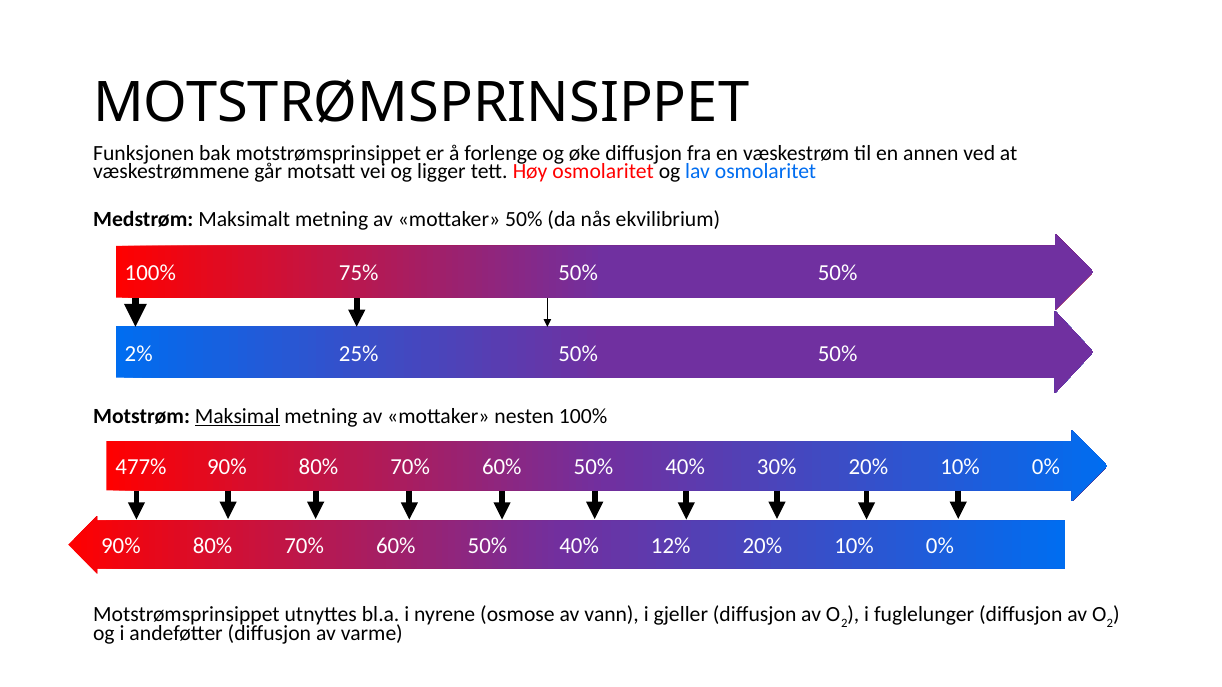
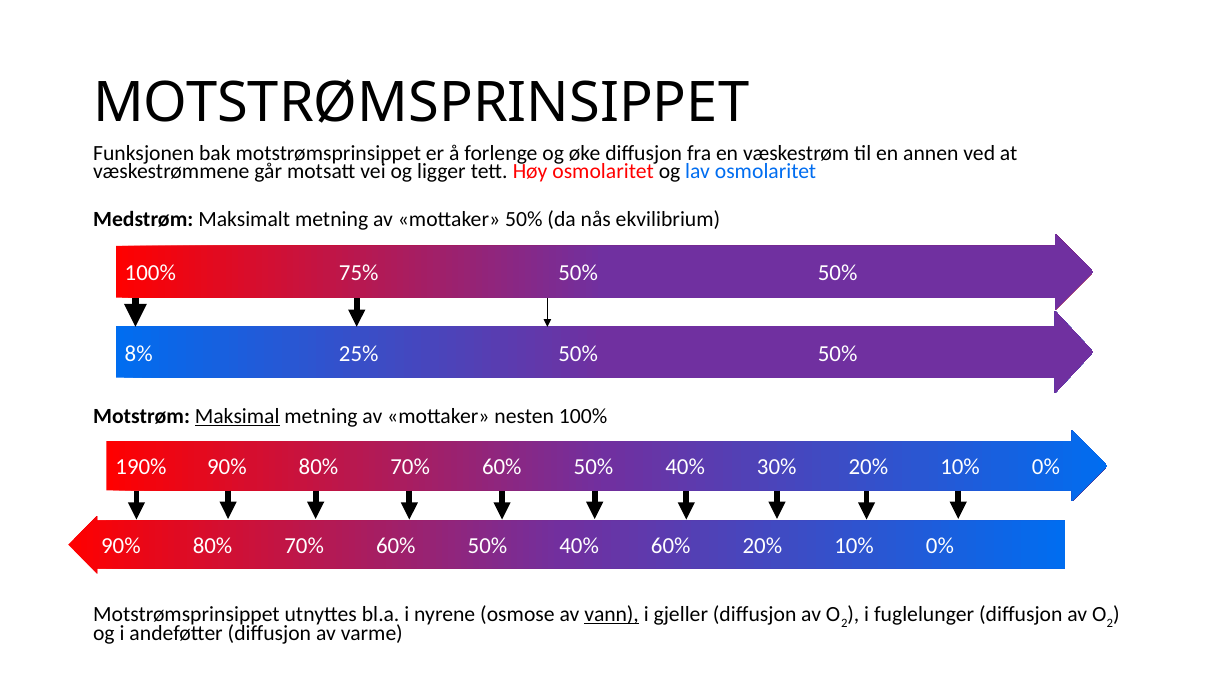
2%: 2% -> 8%
477%: 477% -> 190%
40% 12%: 12% -> 60%
vann underline: none -> present
